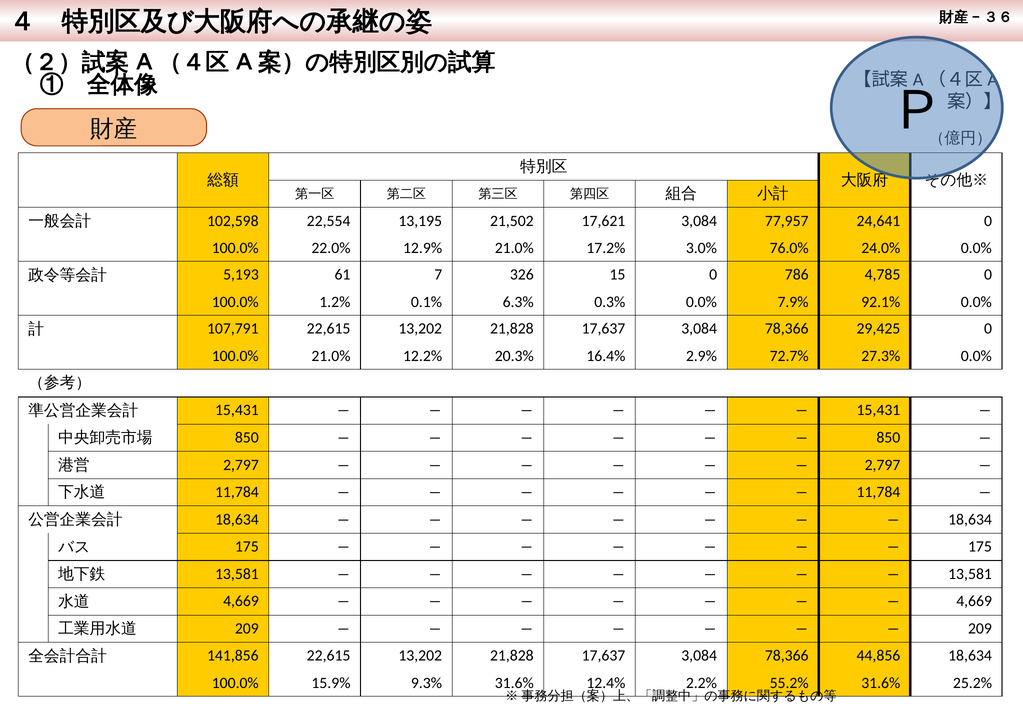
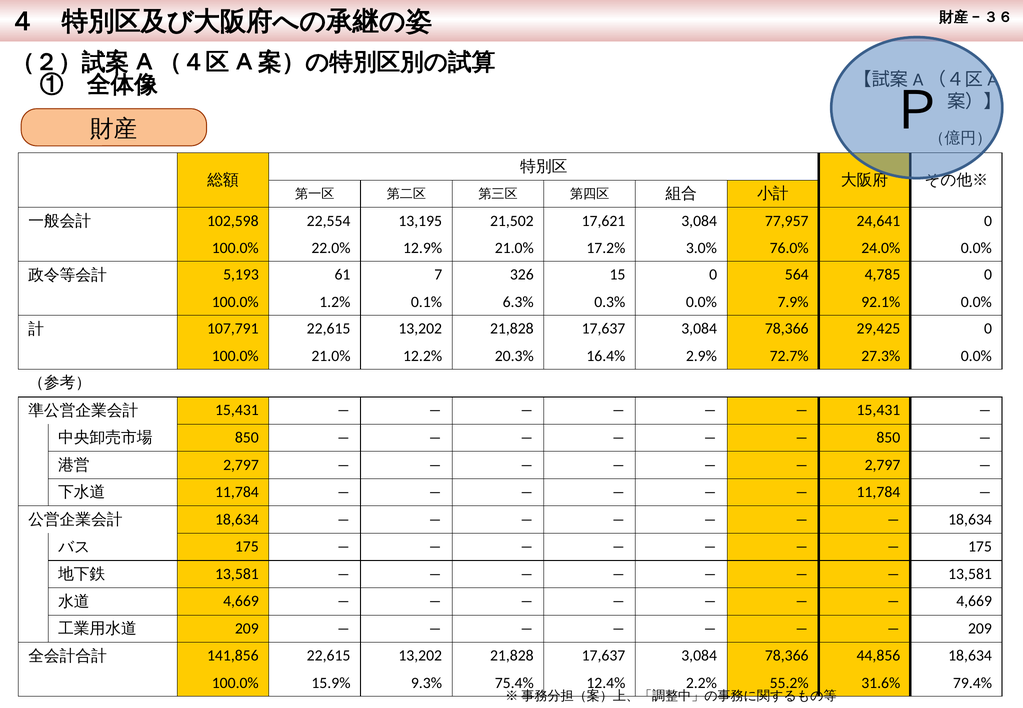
786: 786 -> 564
9.3% 31.6%: 31.6% -> 75.4%
25.2%: 25.2% -> 79.4%
